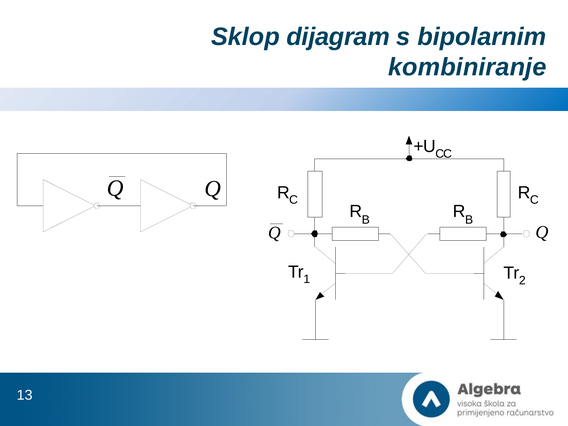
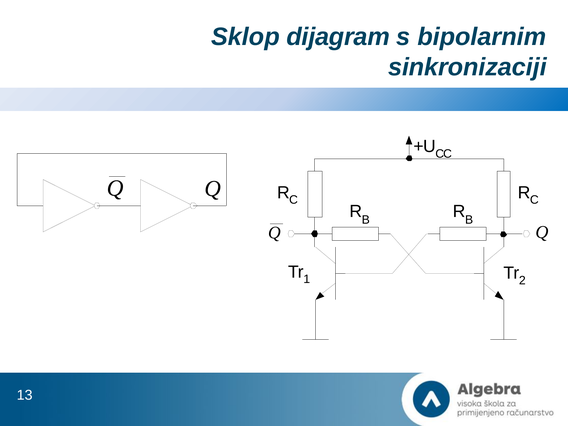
kombiniranje: kombiniranje -> sinkronizaciji
